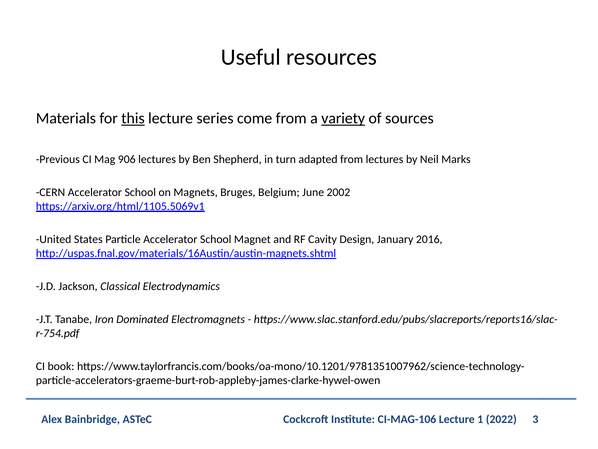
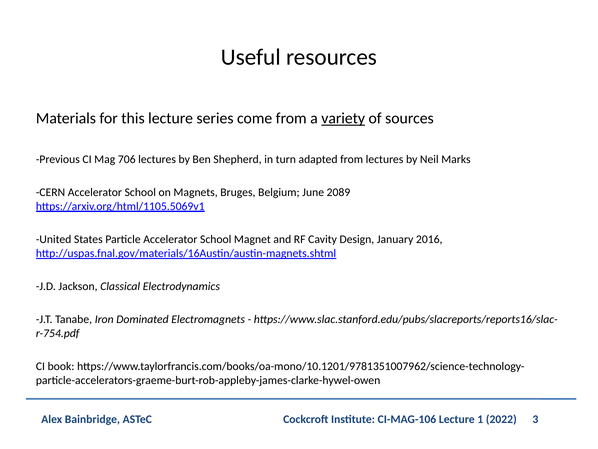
this underline: present -> none
906: 906 -> 706
2002: 2002 -> 2089
